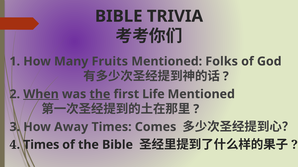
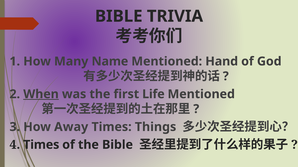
Fruits: Fruits -> Name
Folks: Folks -> Hand
the at (100, 94) underline: present -> none
Comes: Comes -> Things
